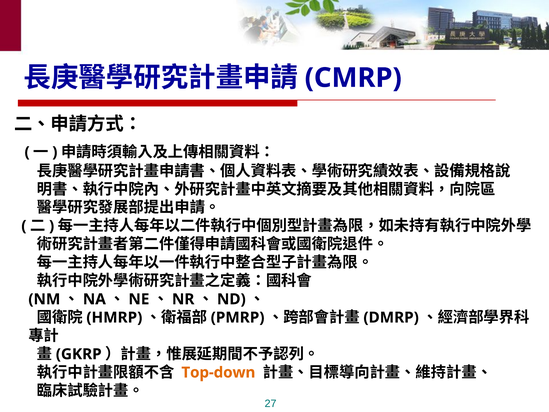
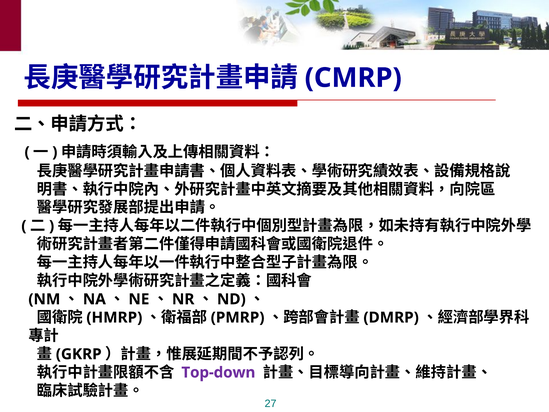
Top-down colour: orange -> purple
